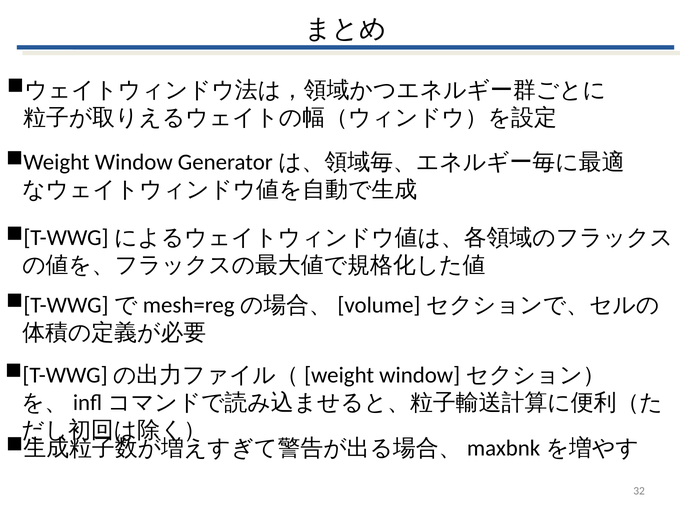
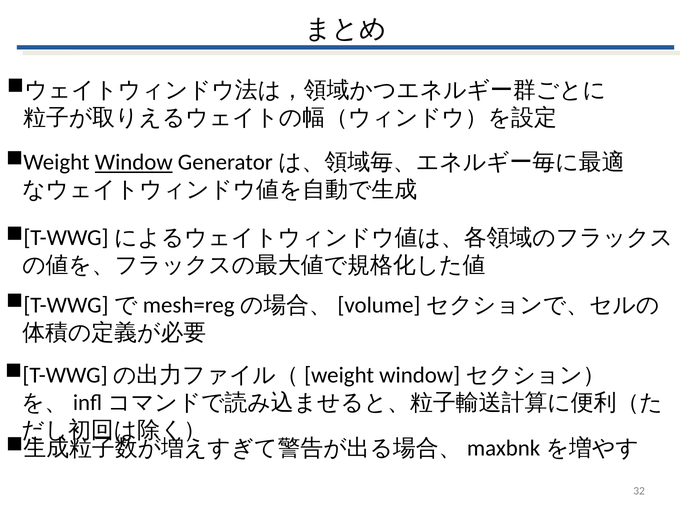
Window underline: none -> present
